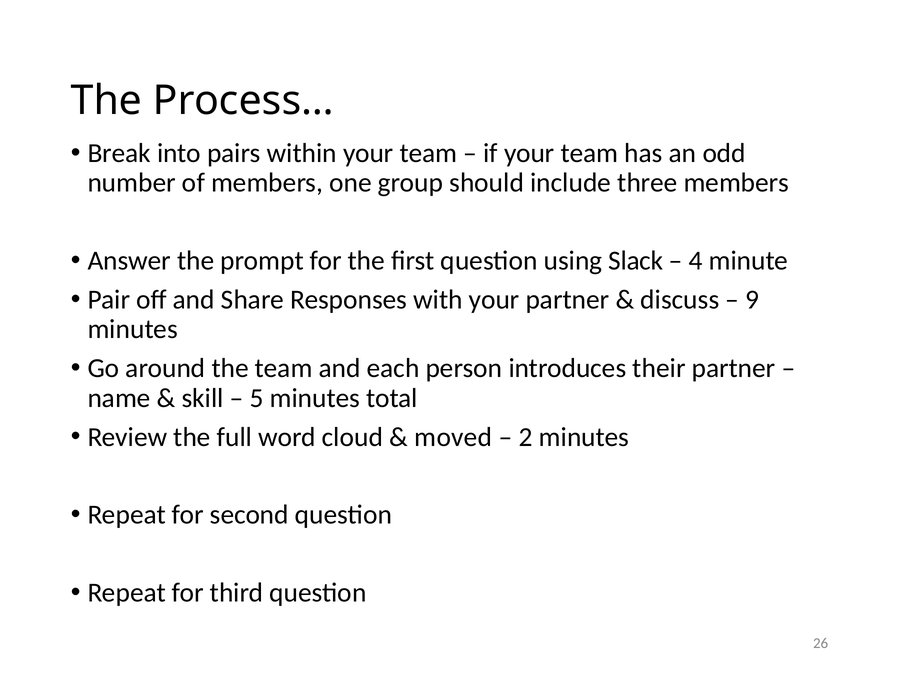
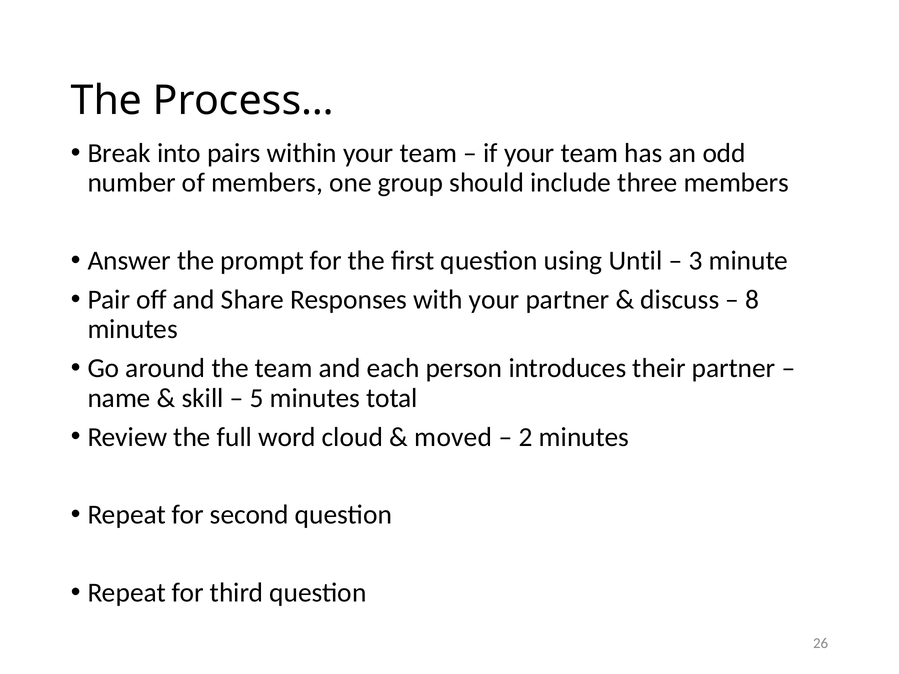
Slack: Slack -> Until
4: 4 -> 3
9: 9 -> 8
